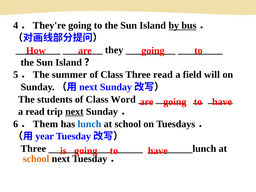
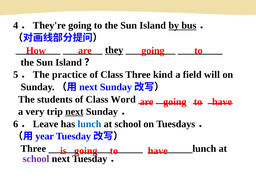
they underline: none -> present
summer: summer -> practice
Three read: read -> kind
a read: read -> very
Them: Them -> Leave
school at (36, 159) colour: orange -> purple
